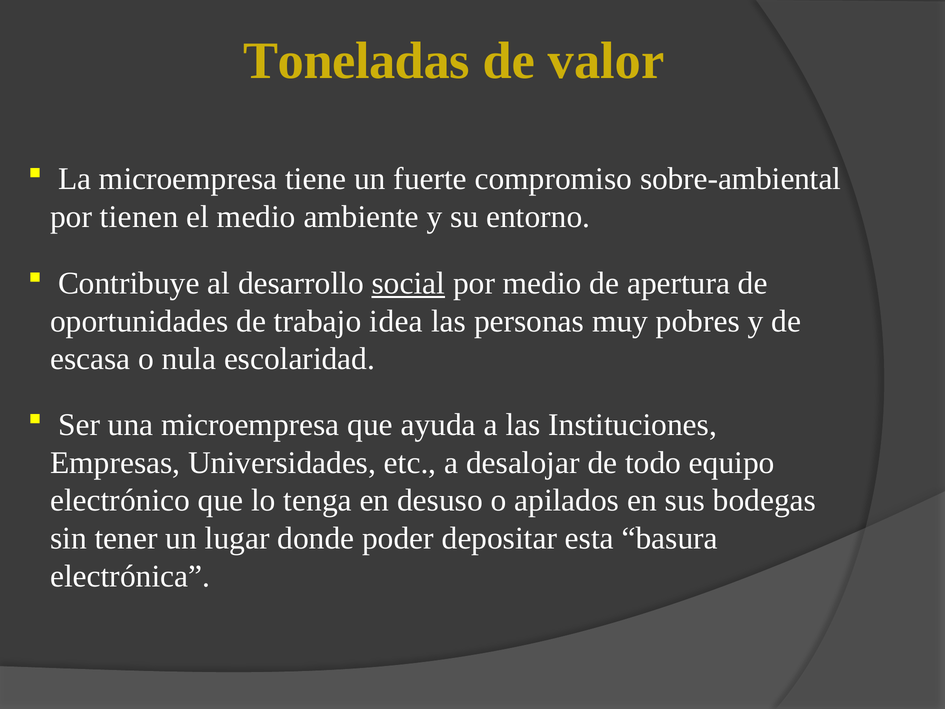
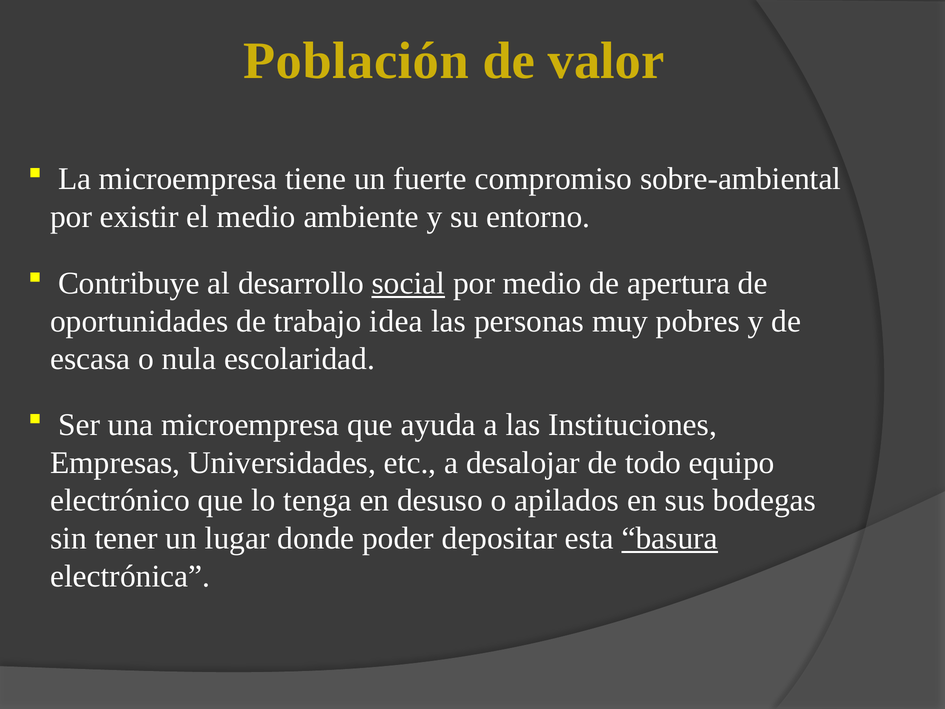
Toneladas: Toneladas -> Población
tienen: tienen -> existir
basura underline: none -> present
